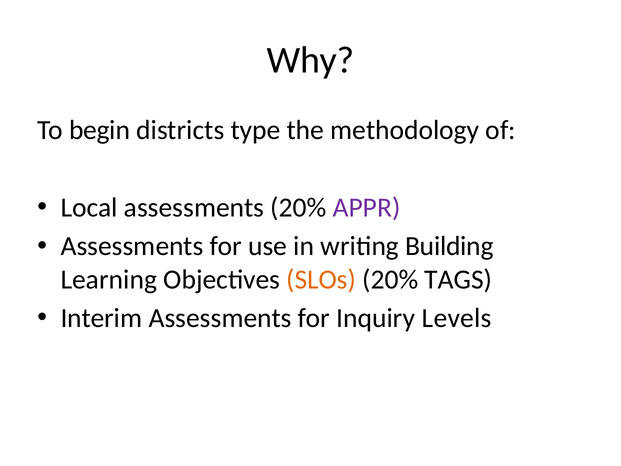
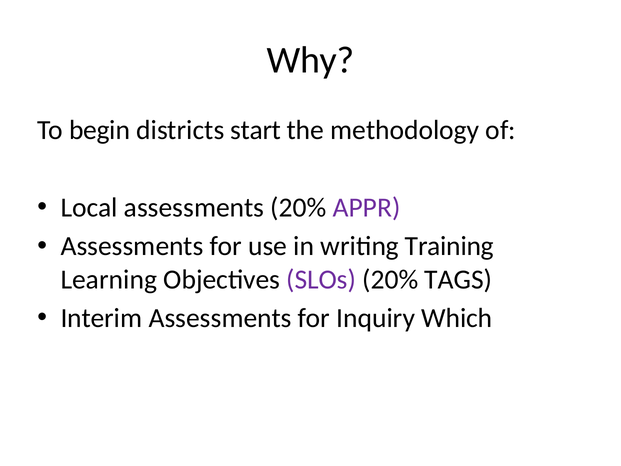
type: type -> start
Building: Building -> Training
SLOs colour: orange -> purple
Levels: Levels -> Which
